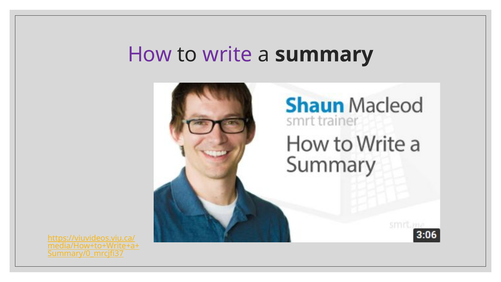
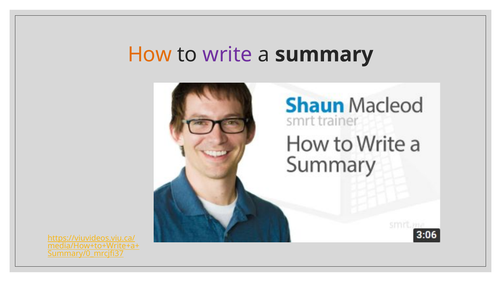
How colour: purple -> orange
